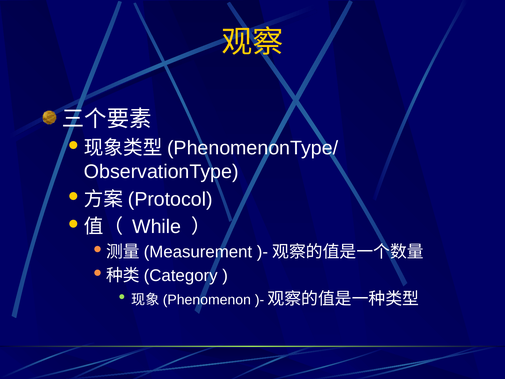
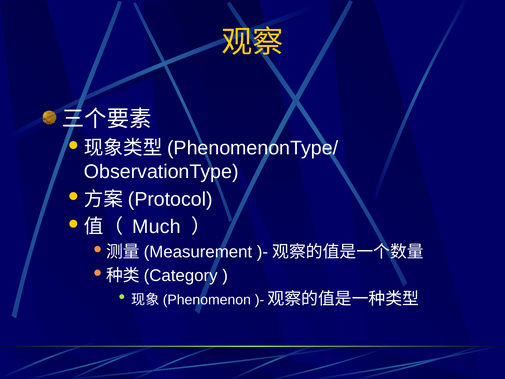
While: While -> Much
